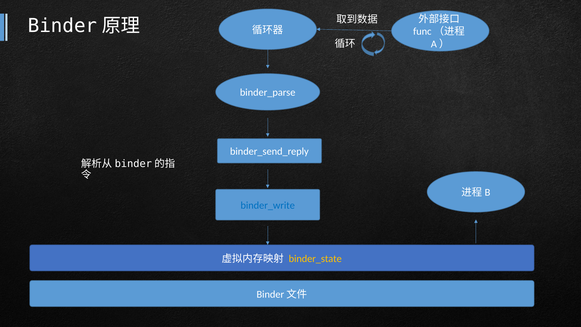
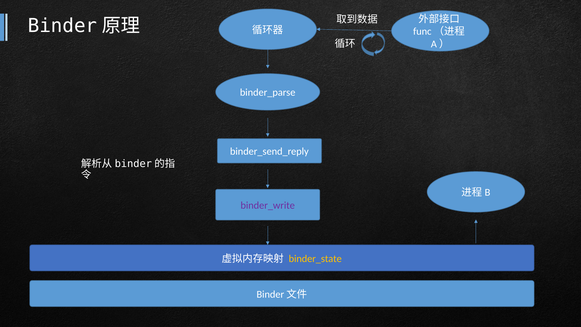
binder_write colour: blue -> purple
